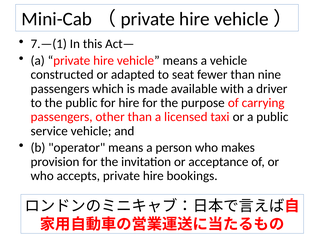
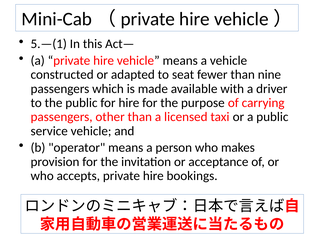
7.—(1: 7.—(1 -> 5.—(1
